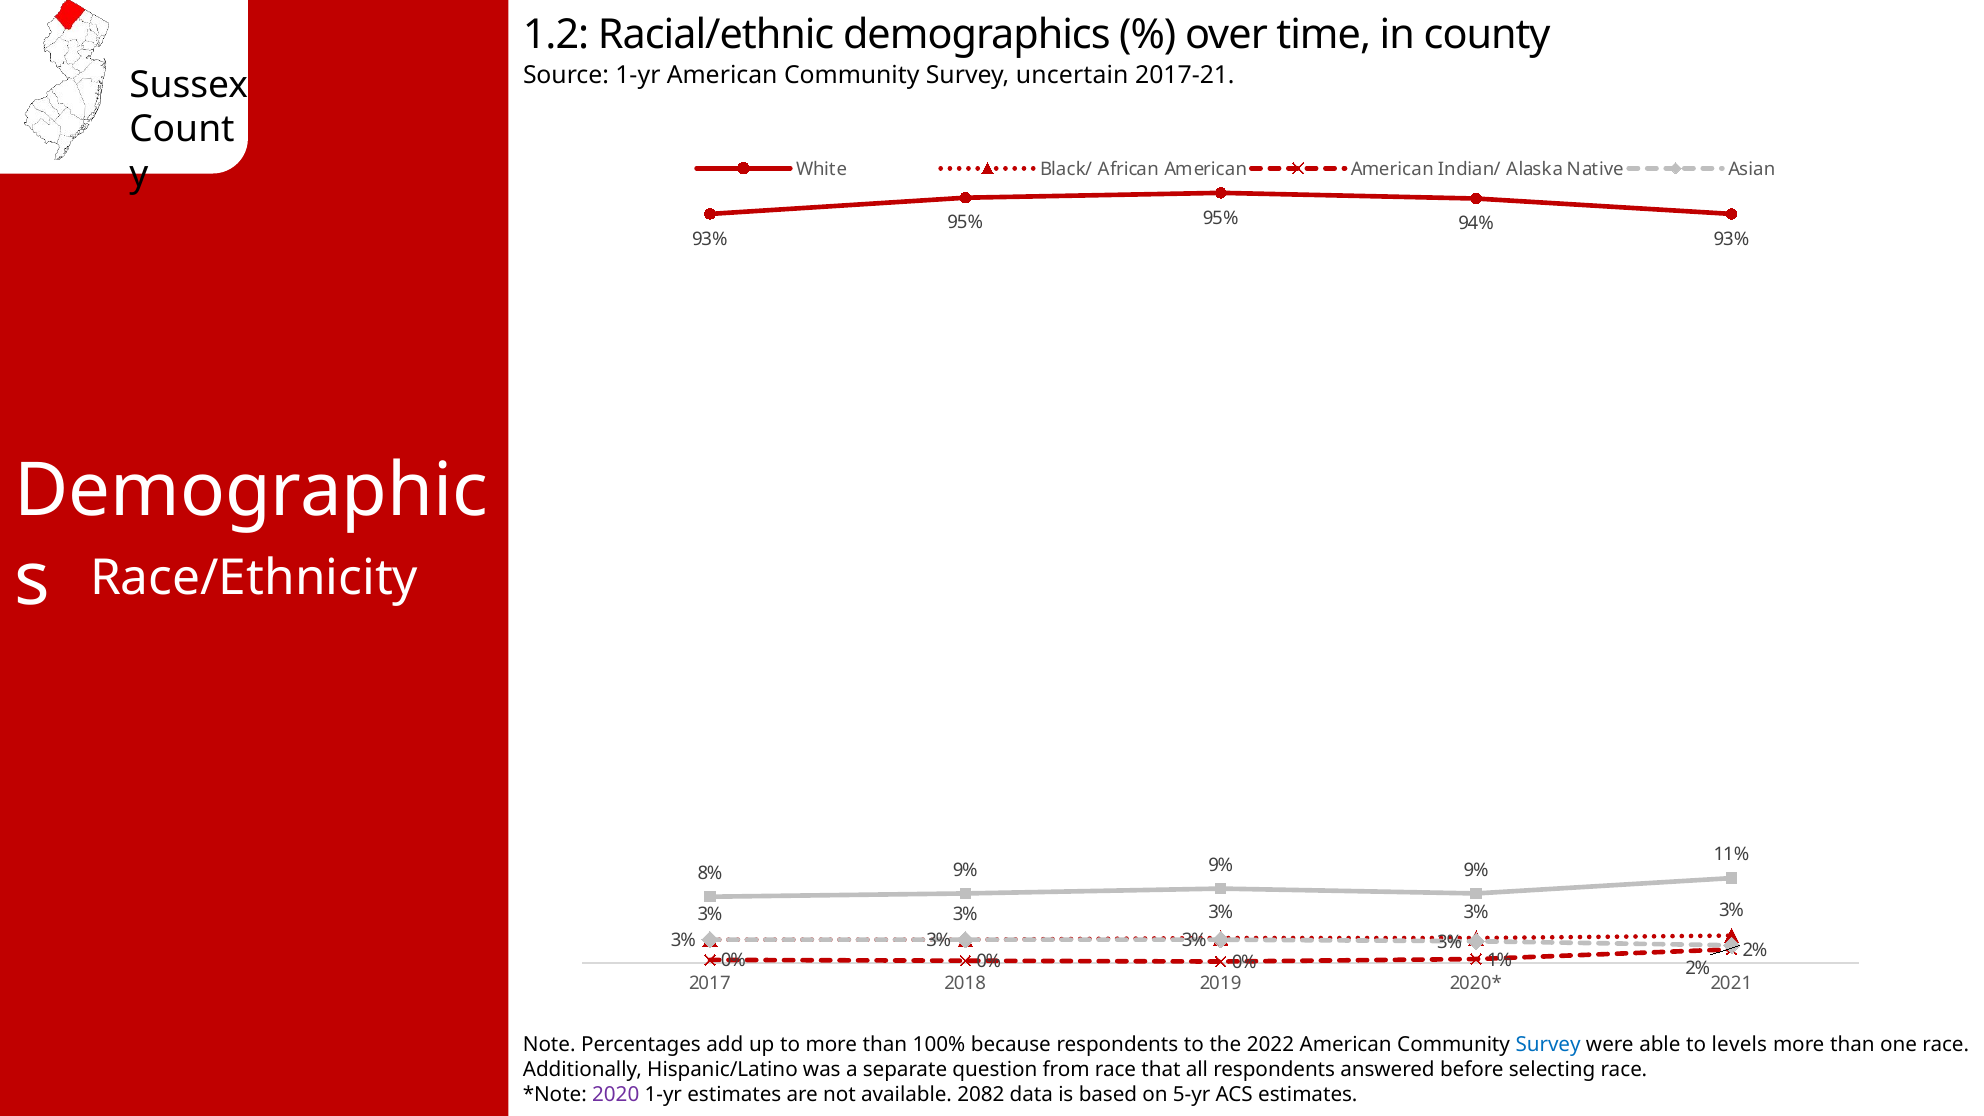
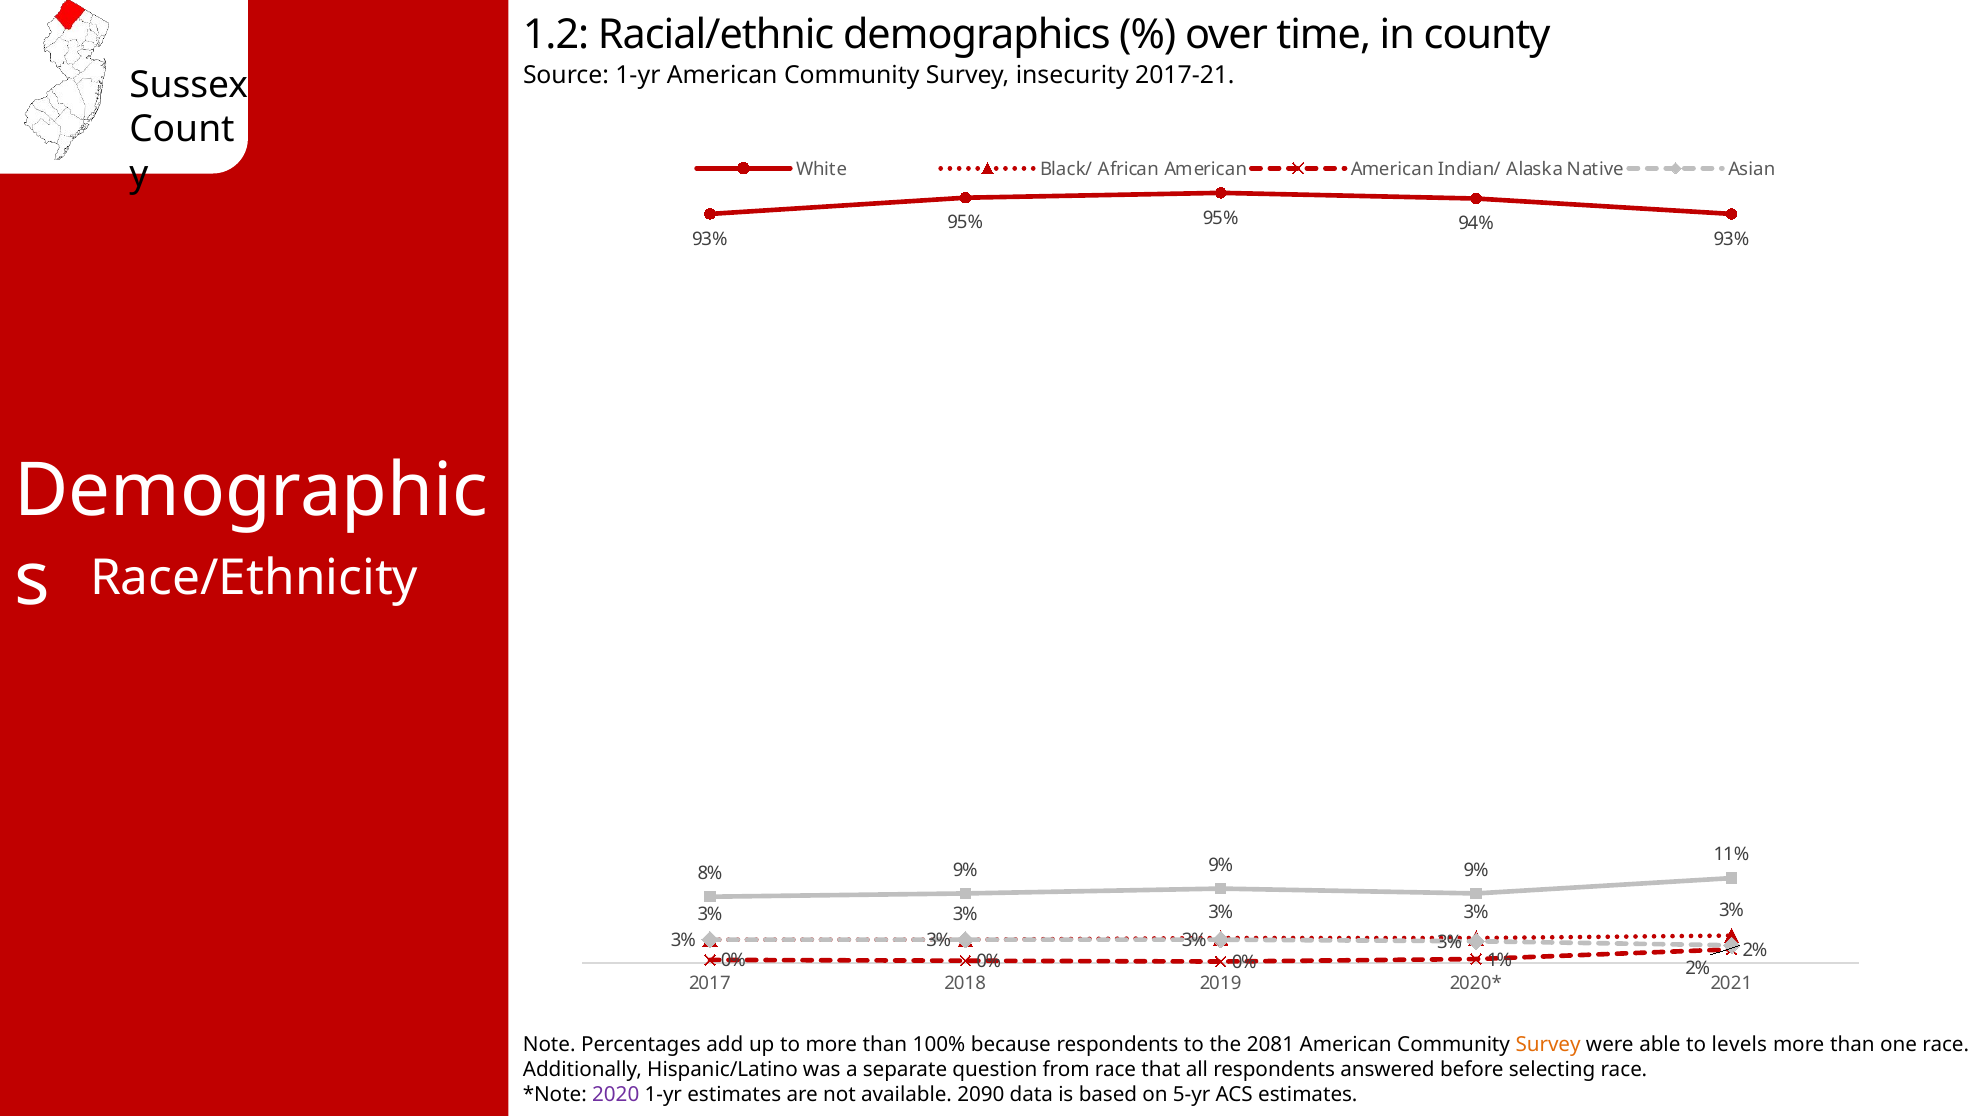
uncertain: uncertain -> insecurity
2022: 2022 -> 2081
Survey at (1548, 1044) colour: blue -> orange
2082: 2082 -> 2090
